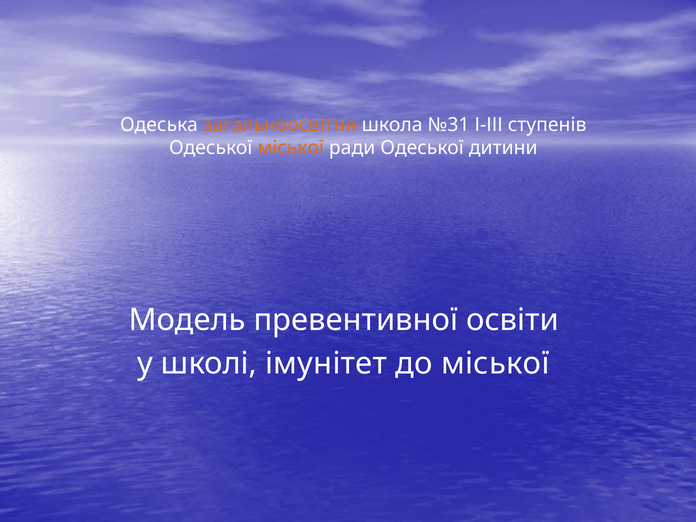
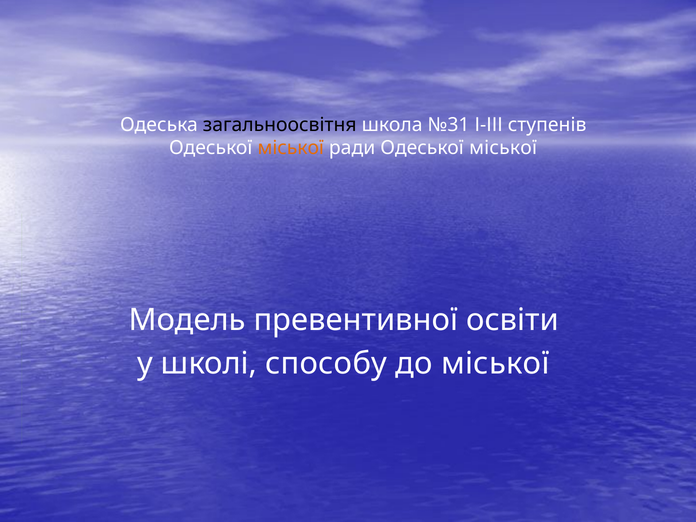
загальноосвітня colour: orange -> black
ради Одеської дитини: дитини -> міської
імунітет: імунітет -> способу
